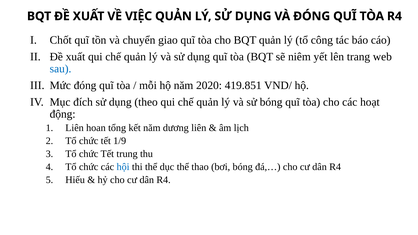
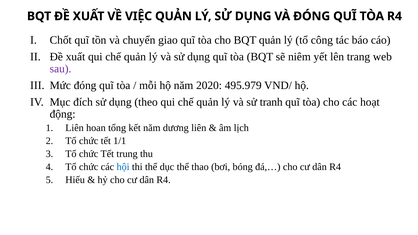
sau colour: blue -> purple
419.851: 419.851 -> 495.979
sử bóng: bóng -> tranh
1/9: 1/9 -> 1/1
